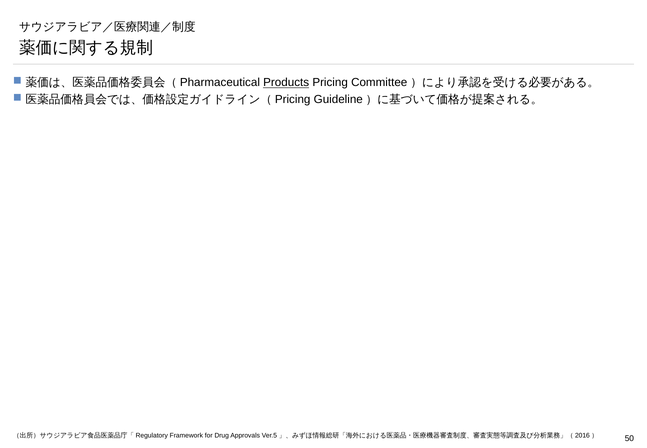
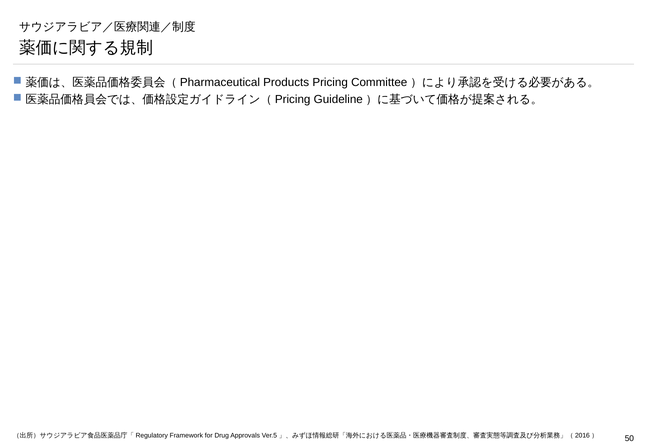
Products underline: present -> none
